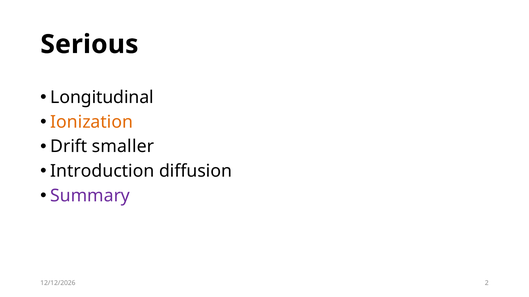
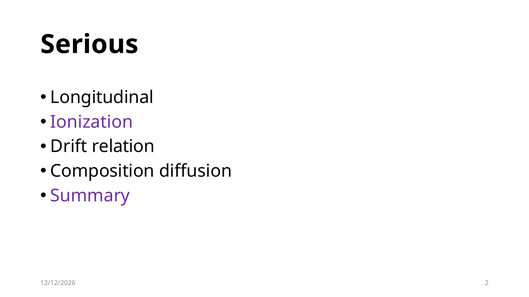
Ionization colour: orange -> purple
smaller: smaller -> relation
Introduction: Introduction -> Composition
